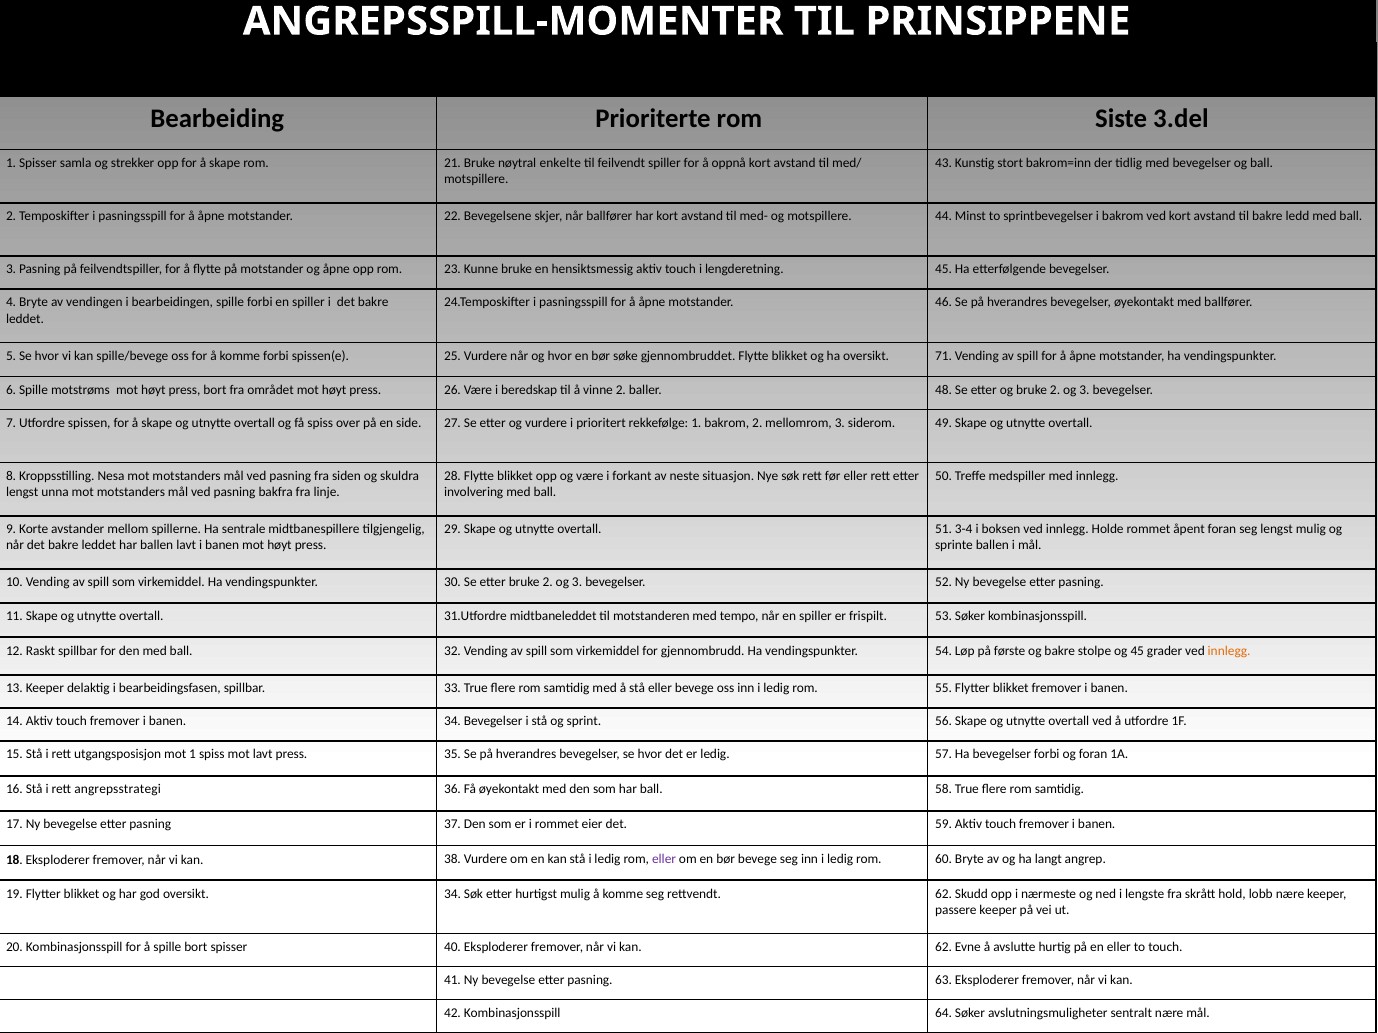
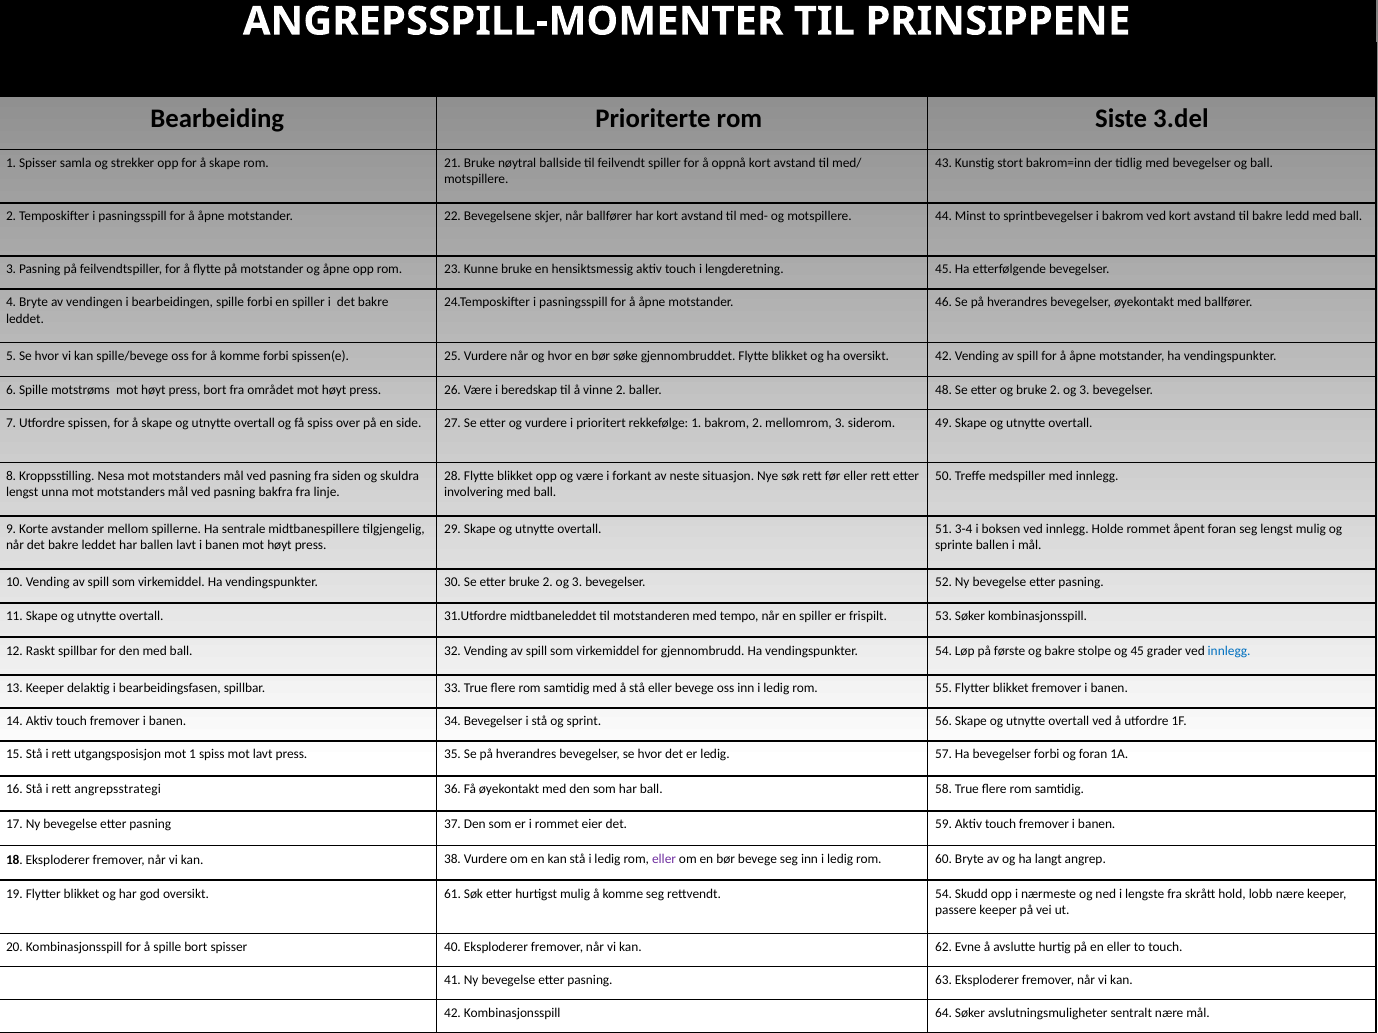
enkelte: enkelte -> ballside
oversikt 71: 71 -> 42
innlegg at (1229, 651) colour: orange -> blue
oversikt 34: 34 -> 61
rettvendt 62: 62 -> 54
